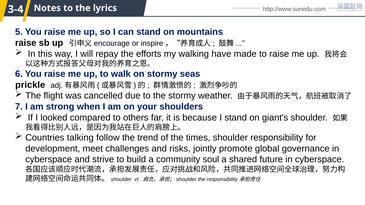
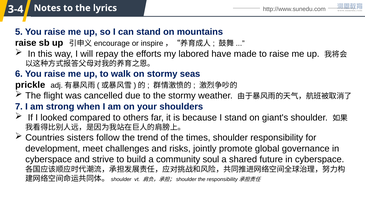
walking: walking -> labored
talking: talking -> sisters
